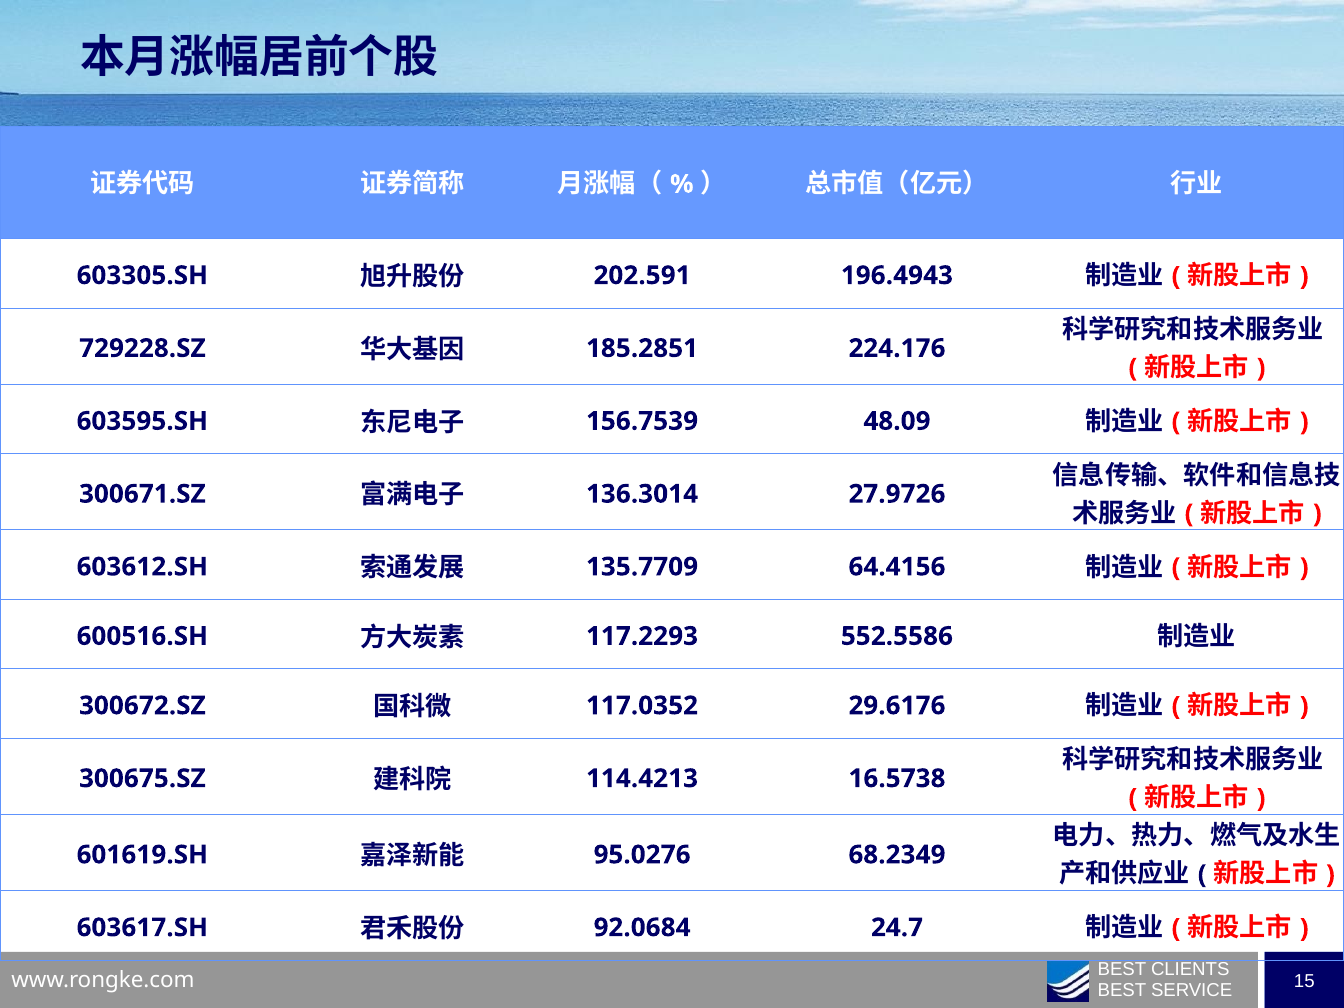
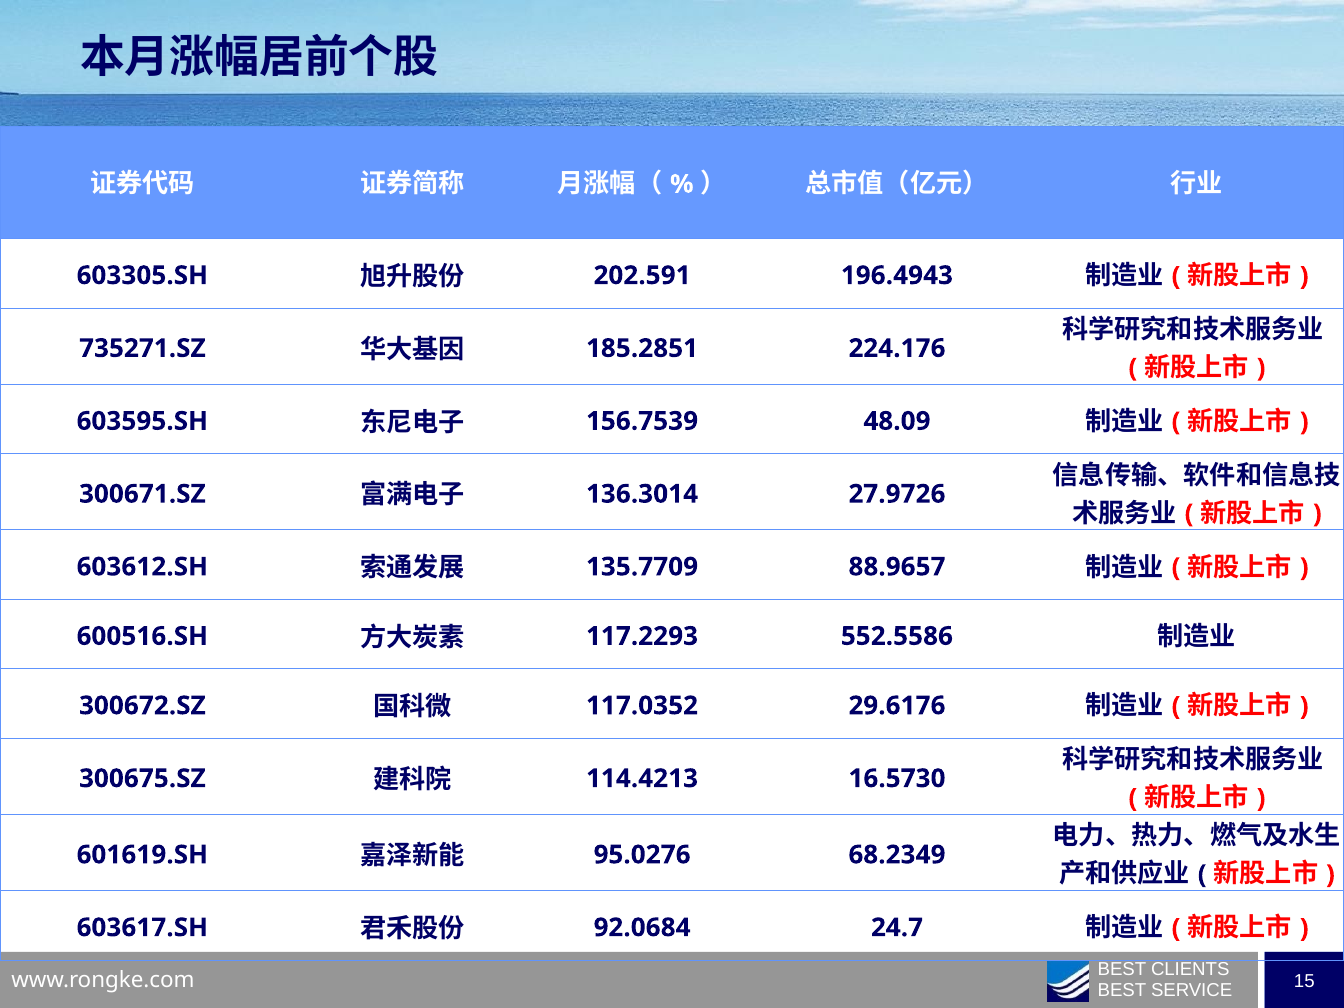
729228.SZ: 729228.SZ -> 735271.SZ
64.4156: 64.4156 -> 88.9657
16.5738: 16.5738 -> 16.5730
